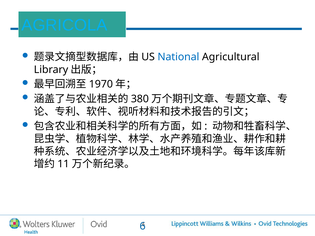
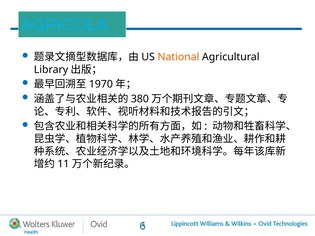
National colour: blue -> orange
